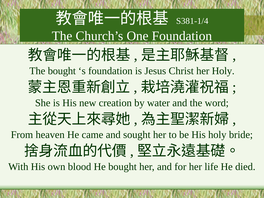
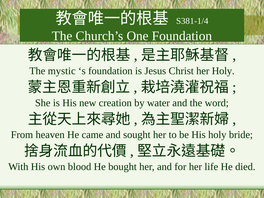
The bought: bought -> mystic
